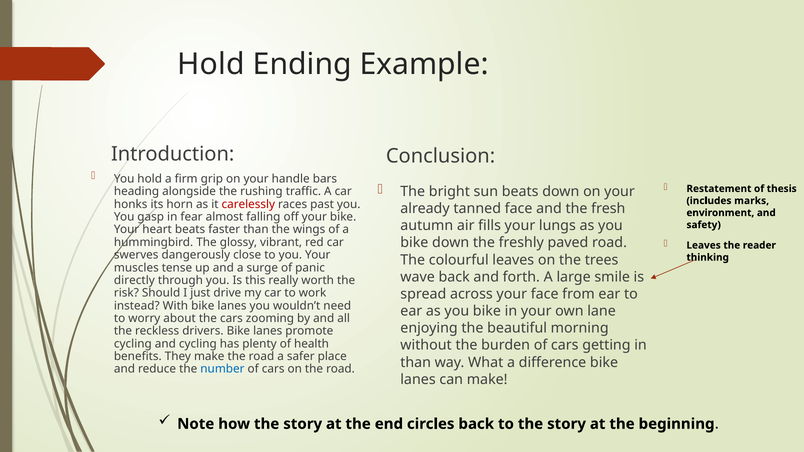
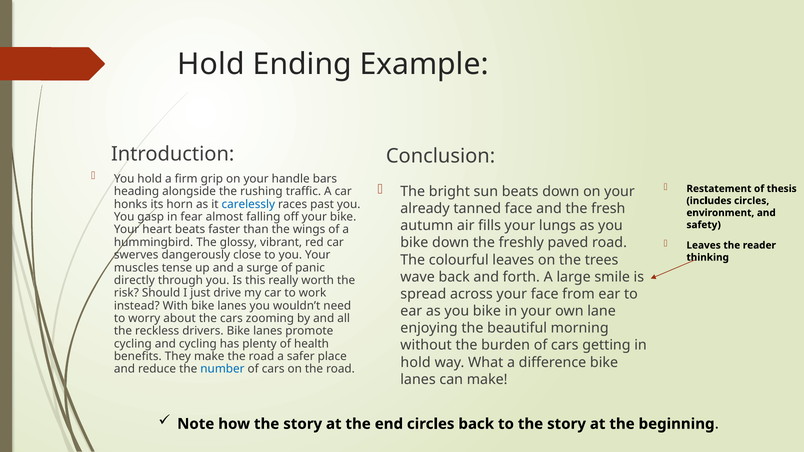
includes marks: marks -> circles
carelessly colour: red -> blue
than at (416, 363): than -> hold
